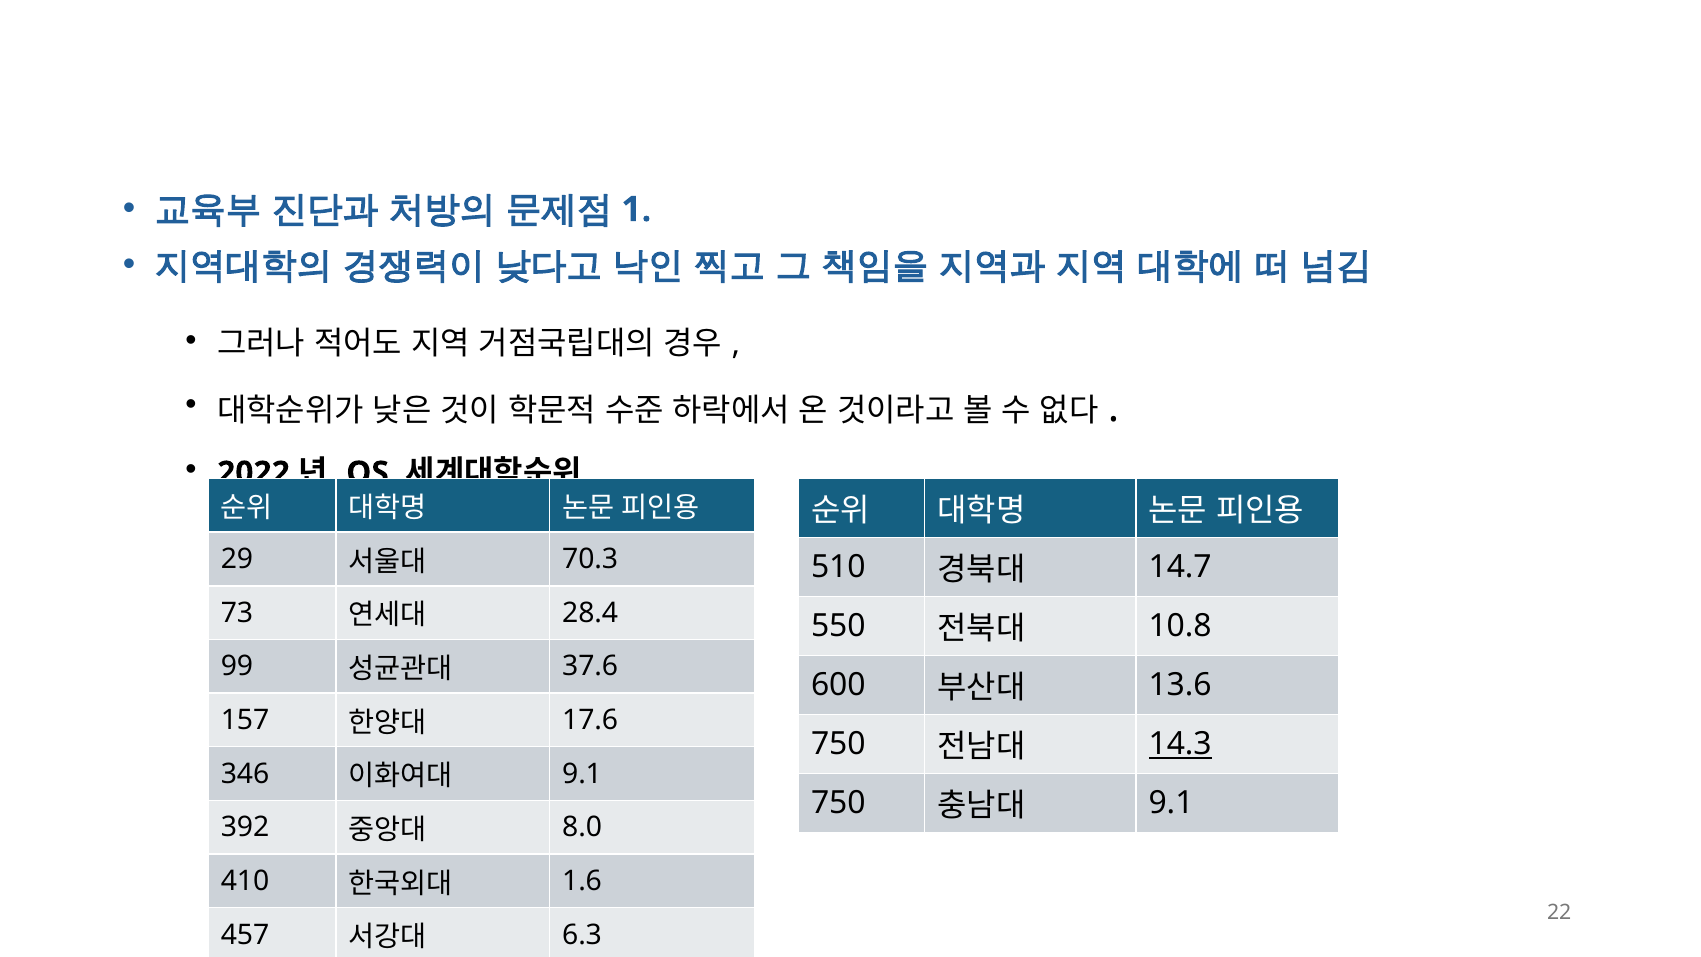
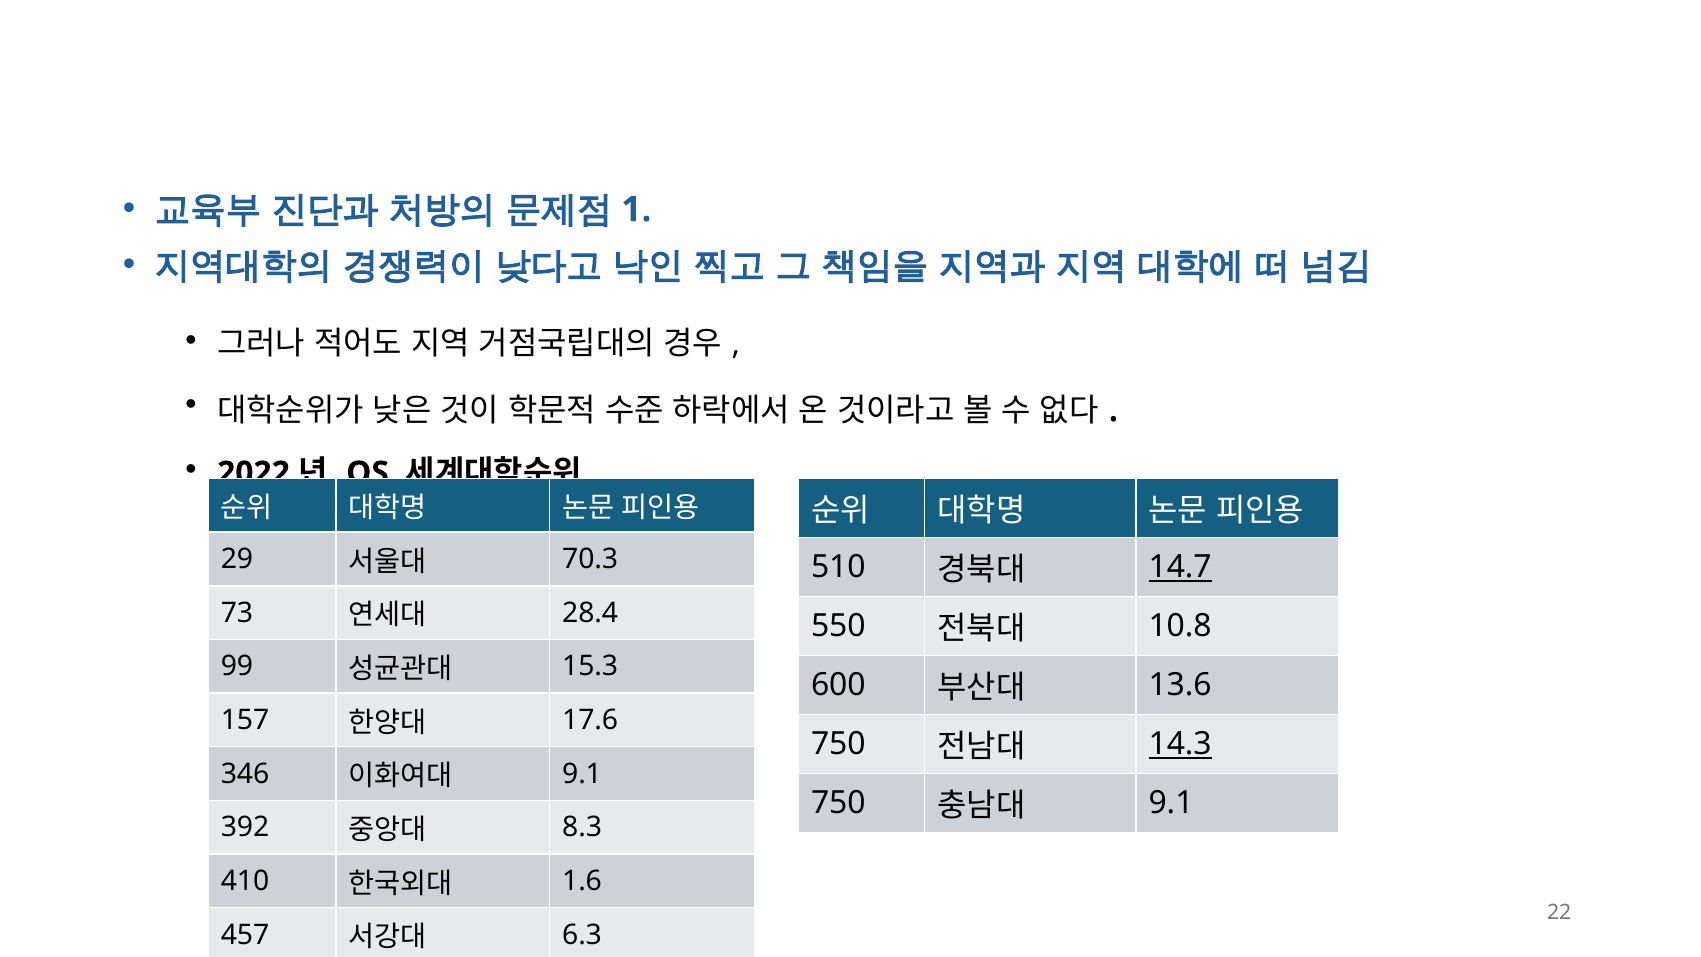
14.7 underline: none -> present
37.6: 37.6 -> 15.3
8.0: 8.0 -> 8.3
